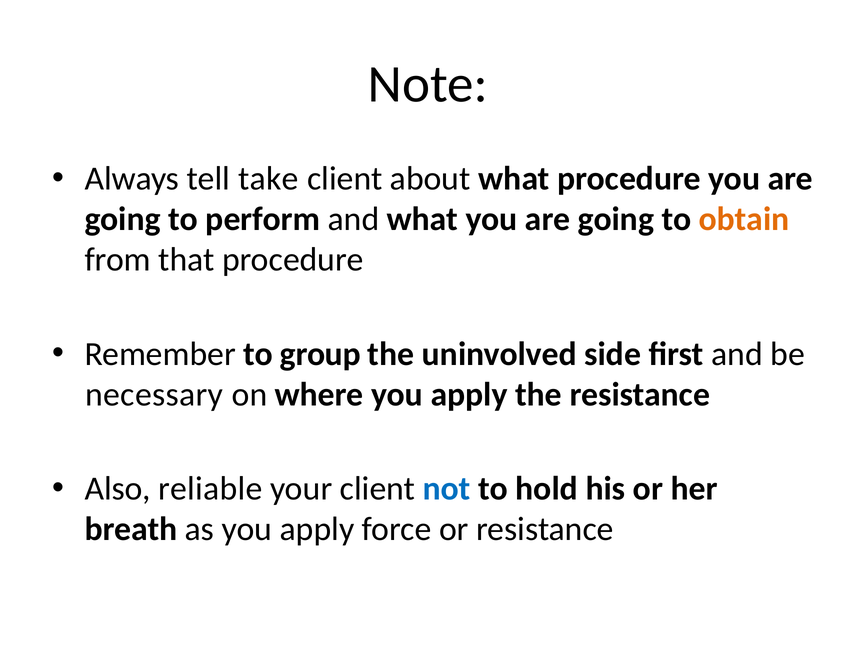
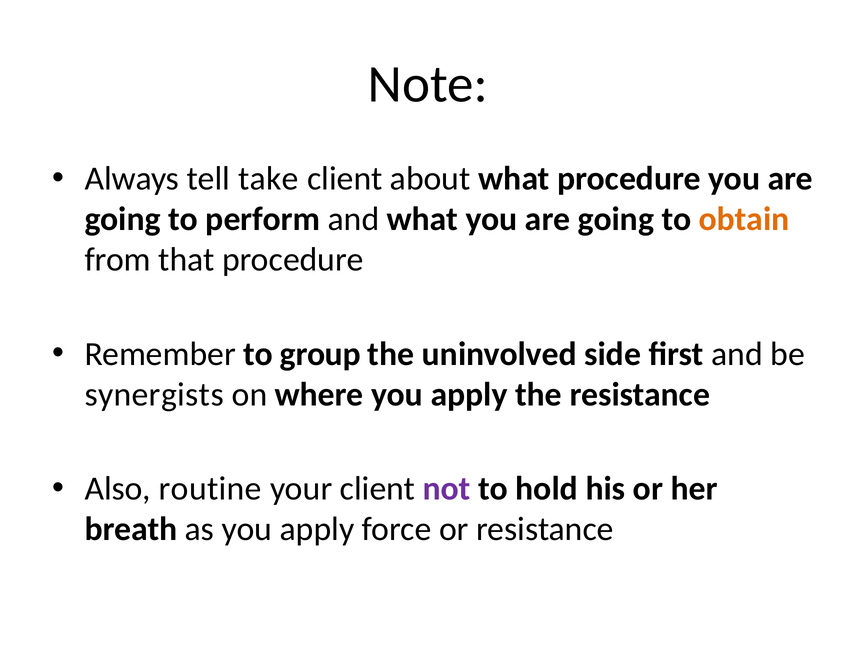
necessary: necessary -> synergists
reliable: reliable -> routine
not colour: blue -> purple
